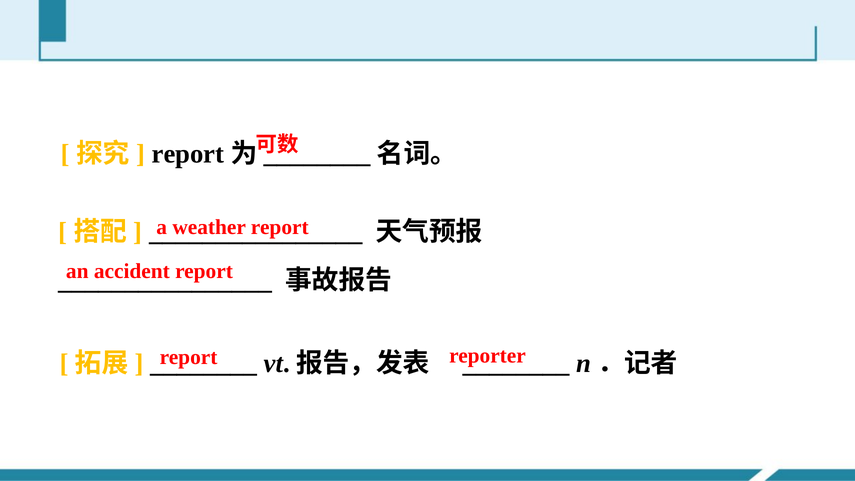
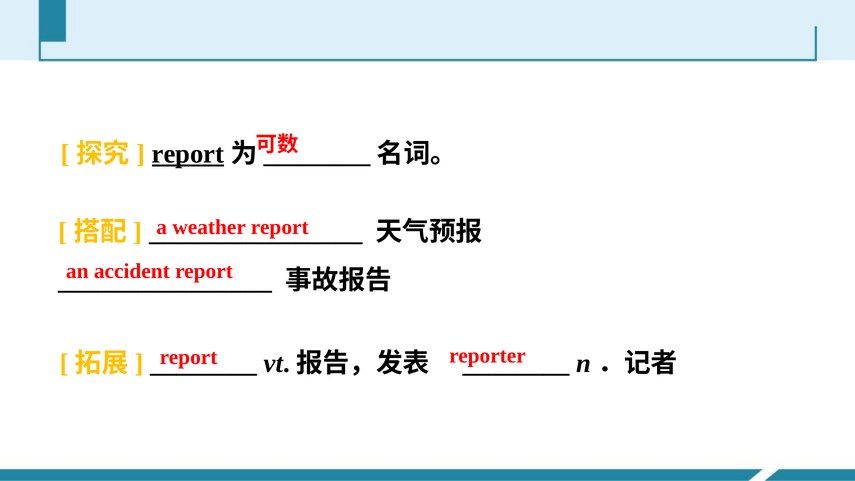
report at (188, 154) underline: none -> present
